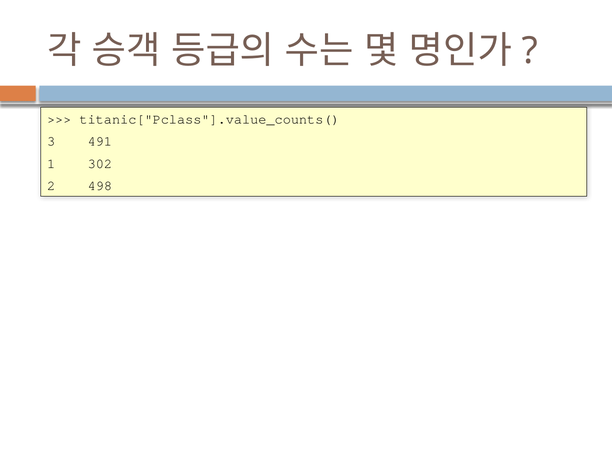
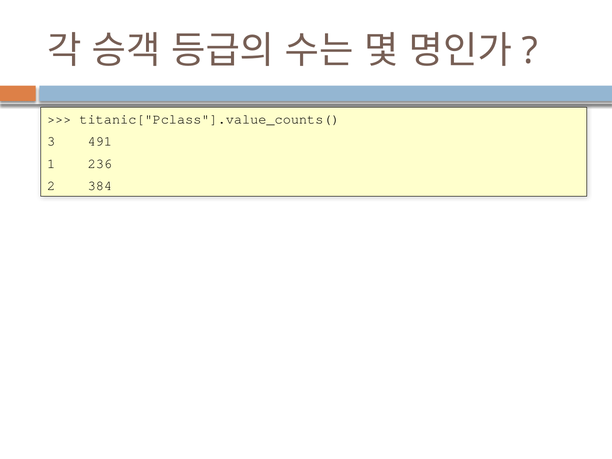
302: 302 -> 236
498: 498 -> 384
